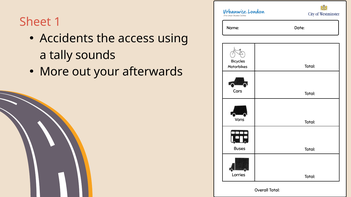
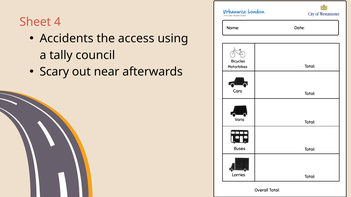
1: 1 -> 4
sounds: sounds -> council
More: More -> Scary
your: your -> near
